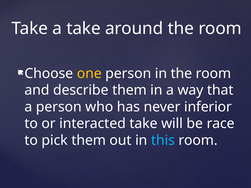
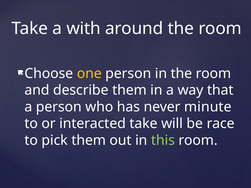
a take: take -> with
inferior: inferior -> minute
this colour: light blue -> light green
